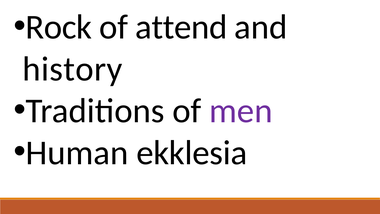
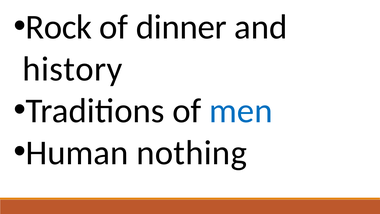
attend: attend -> dinner
men colour: purple -> blue
ekklesia: ekklesia -> nothing
